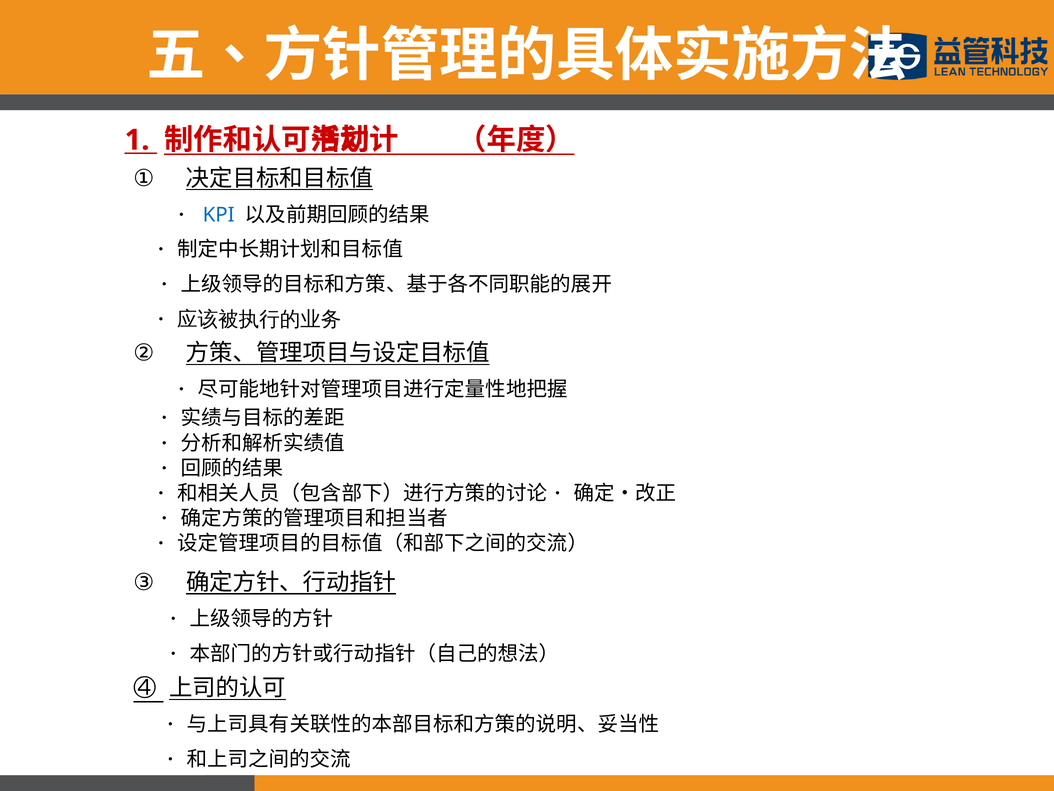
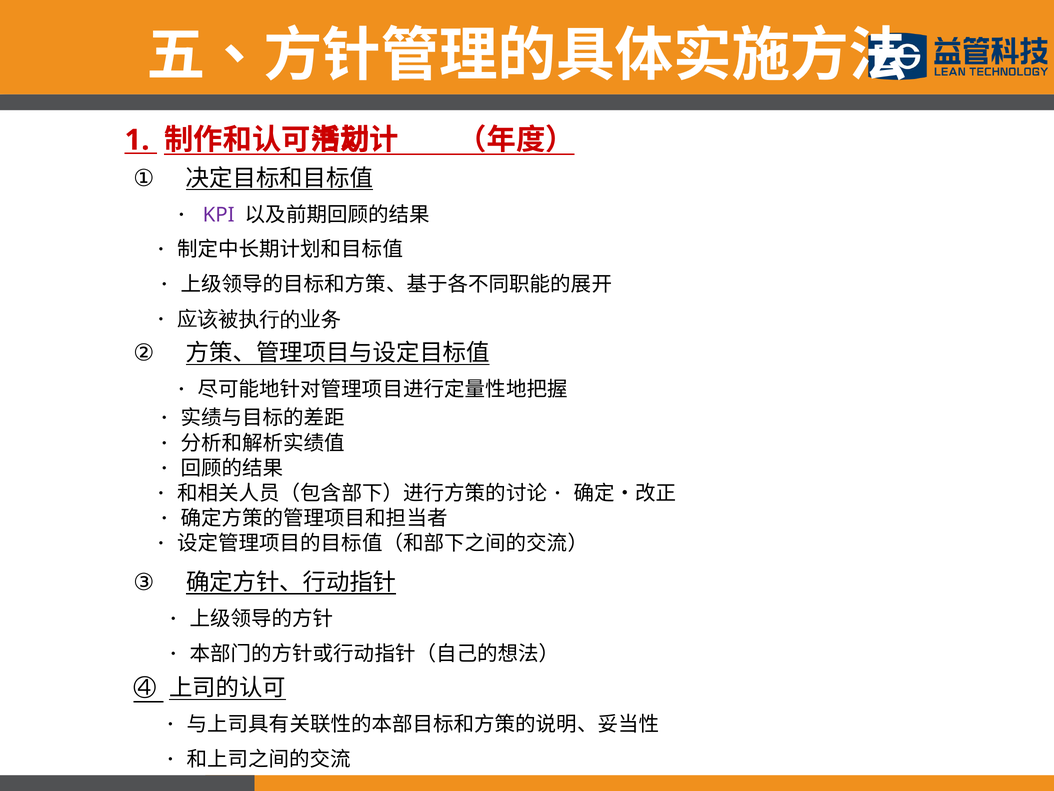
KPI colour: blue -> purple
